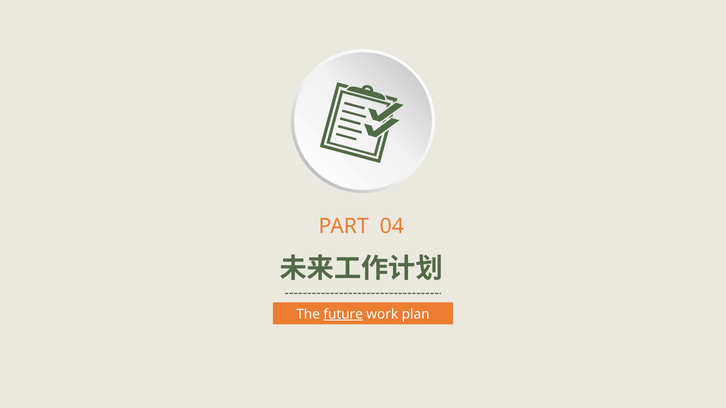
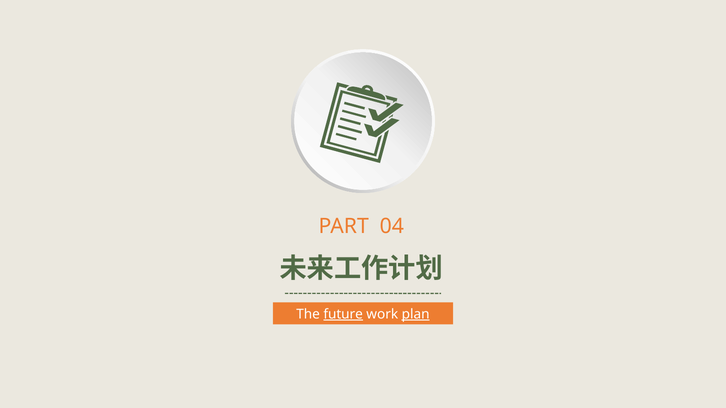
plan underline: none -> present
